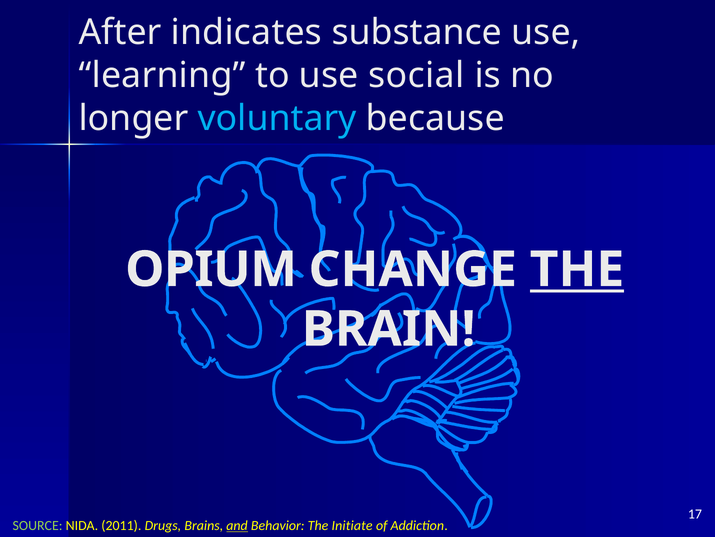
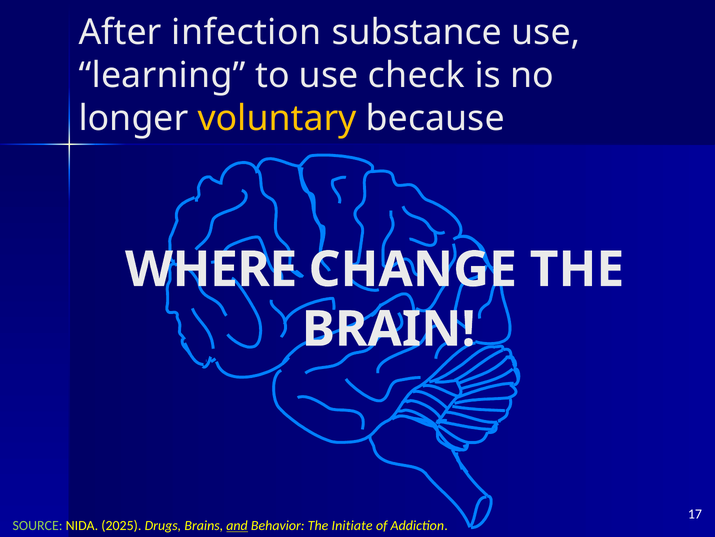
indicates: indicates -> infection
social: social -> check
voluntary colour: light blue -> yellow
OPIUM: OPIUM -> WHERE
THE at (577, 269) underline: present -> none
2011: 2011 -> 2025
